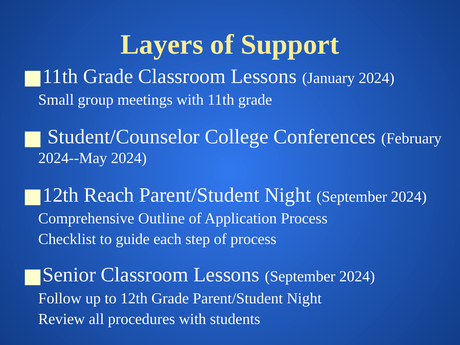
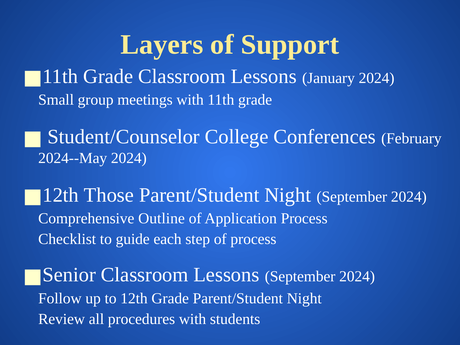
Reach: Reach -> Those
